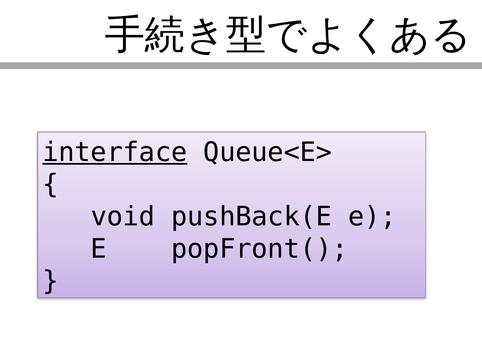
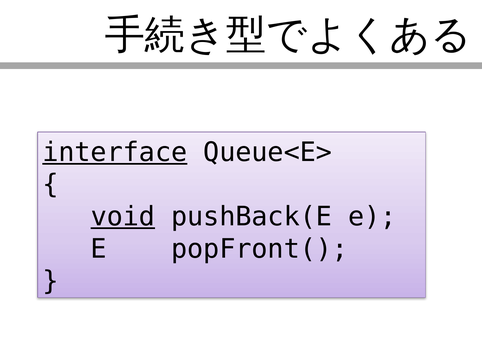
void underline: none -> present
